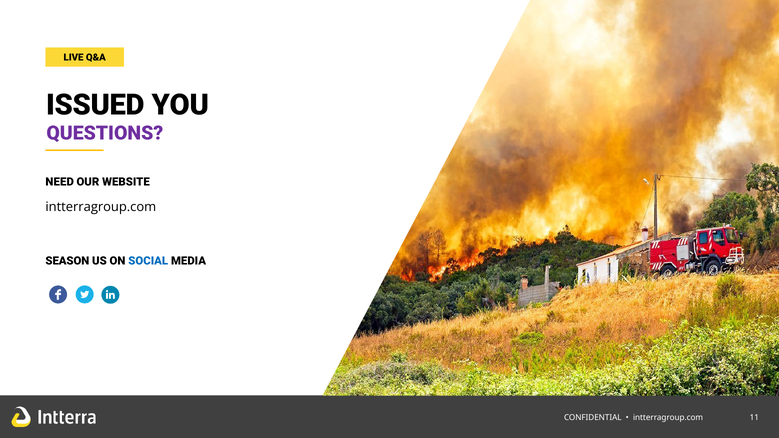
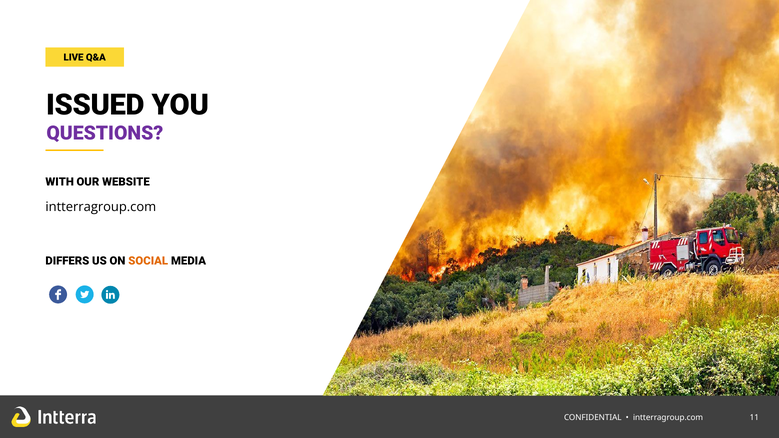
NEED: NEED -> WITH
SEASON: SEASON -> DIFFERS
SOCIAL colour: blue -> orange
